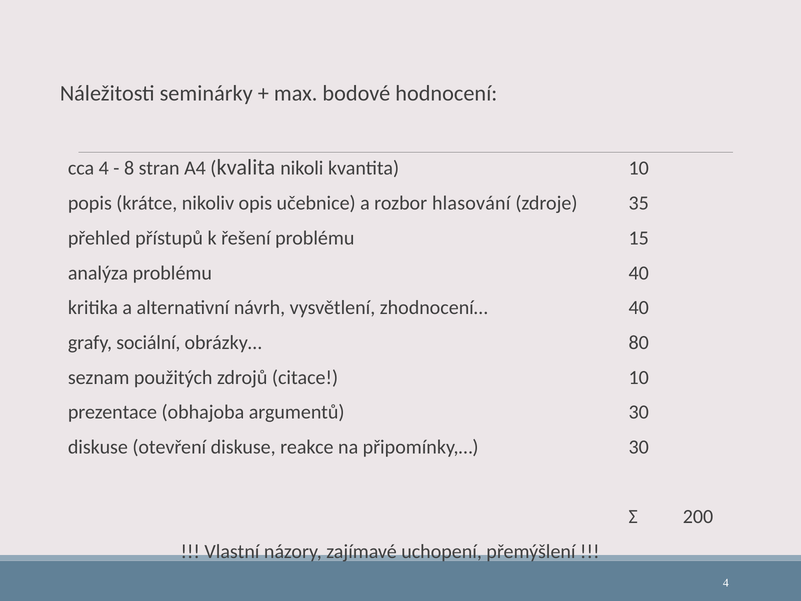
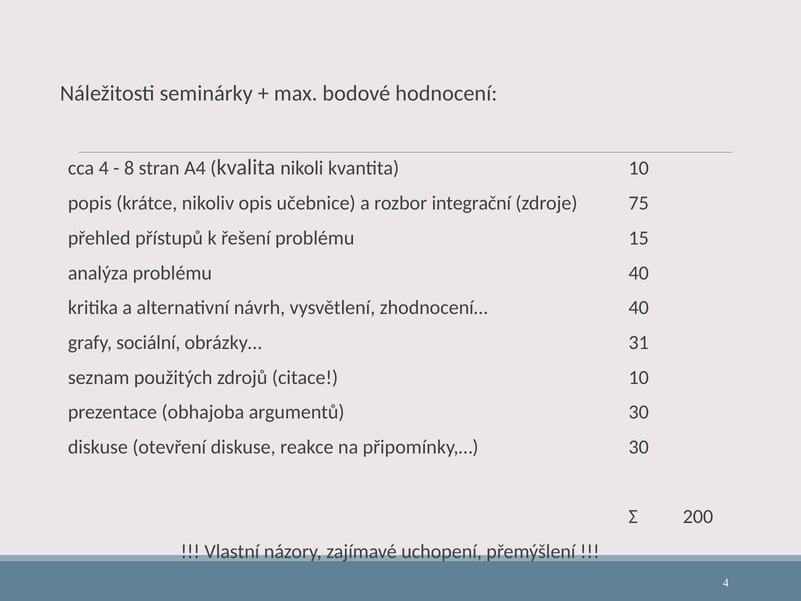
hlasování: hlasování -> integrační
35: 35 -> 75
80: 80 -> 31
